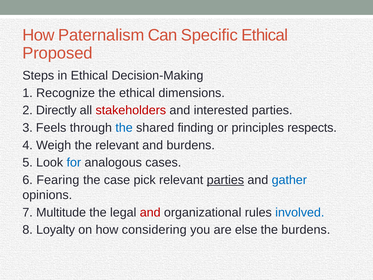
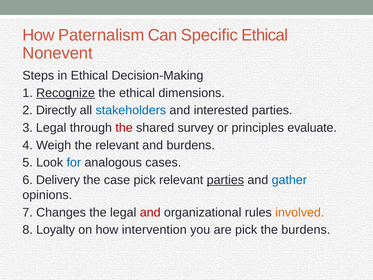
Proposed: Proposed -> Nonevent
Recognize underline: none -> present
stakeholders colour: red -> blue
3 Feels: Feels -> Legal
the at (124, 128) colour: blue -> red
finding: finding -> survey
respects: respects -> evaluate
Fearing: Fearing -> Delivery
Multitude: Multitude -> Changes
involved colour: blue -> orange
considering: considering -> intervention
are else: else -> pick
